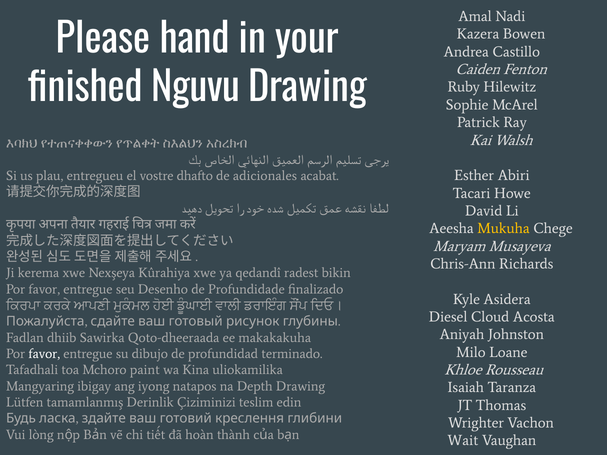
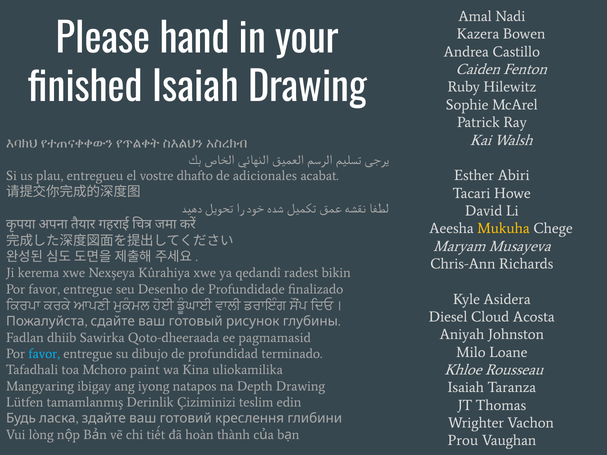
finished Nguvu: Nguvu -> Isaiah
makakakuha: makakakuha -> pagmamasid
favor at (44, 354) colour: white -> light blue
Wait: Wait -> Prou
